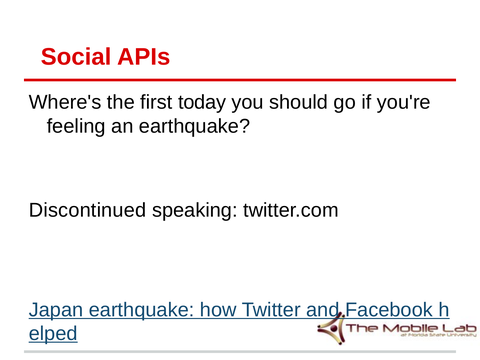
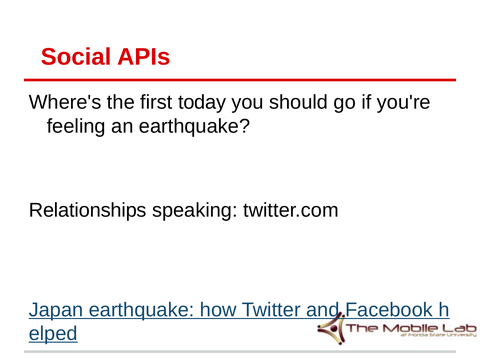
Discontinued: Discontinued -> Relationships
